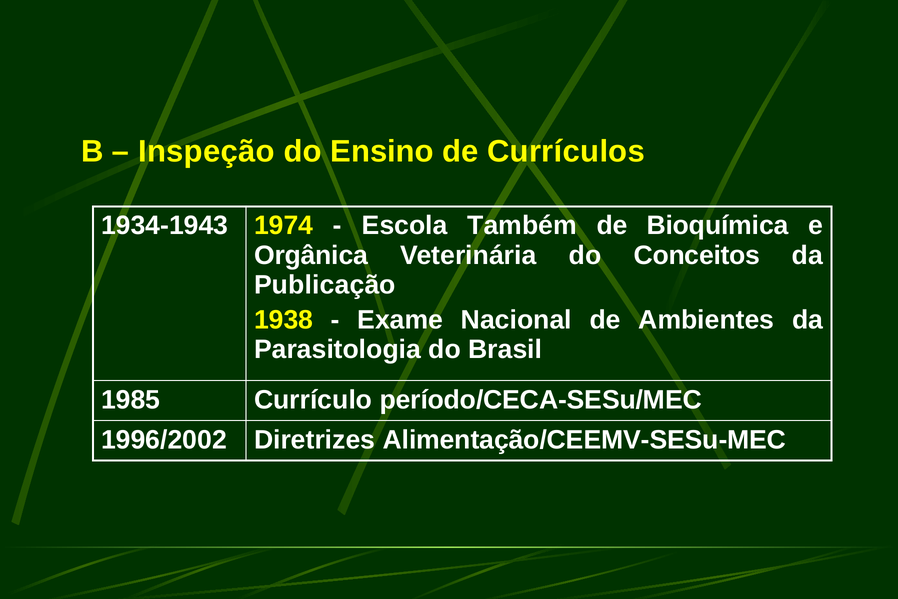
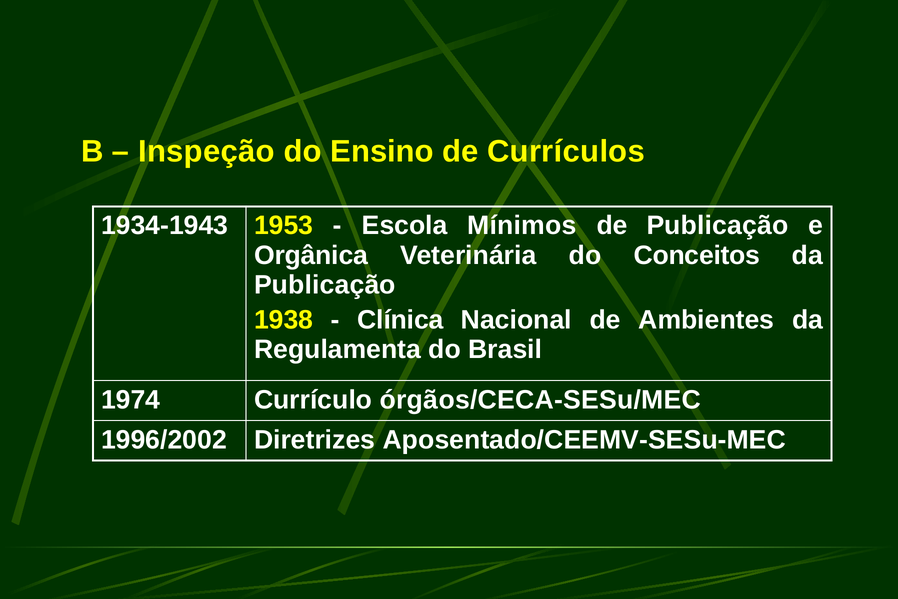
1974: 1974 -> 1953
Também: Também -> Mínimos
de Bioquímica: Bioquímica -> Publicação
Exame: Exame -> Clínica
Parasitologia: Parasitologia -> Regulamenta
1985: 1985 -> 1974
período/CECA-SESu/MEC: período/CECA-SESu/MEC -> órgãos/CECA-SESu/MEC
Alimentação/CEEMV-SESu-MEC: Alimentação/CEEMV-SESu-MEC -> Aposentado/CEEMV-SESu-MEC
